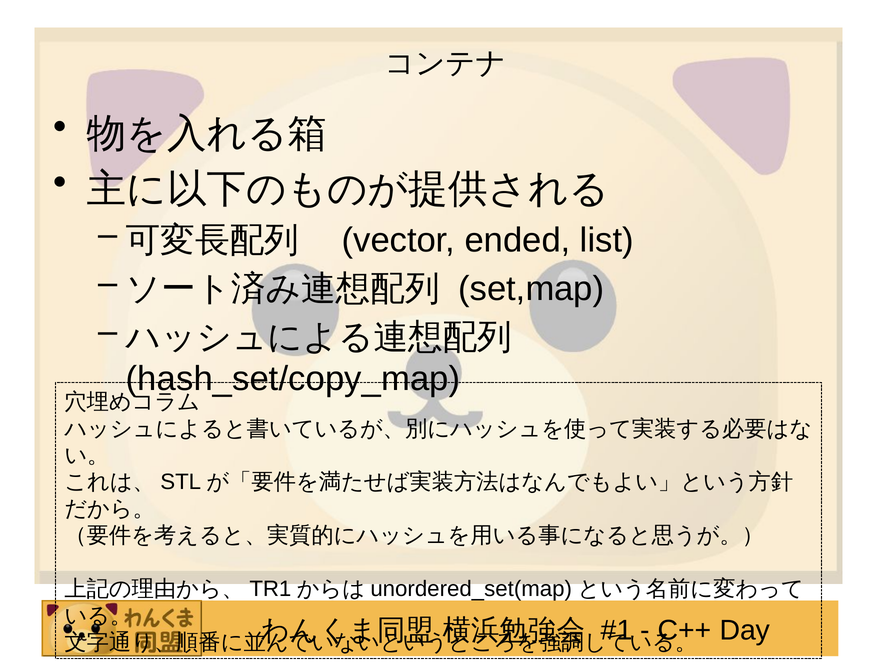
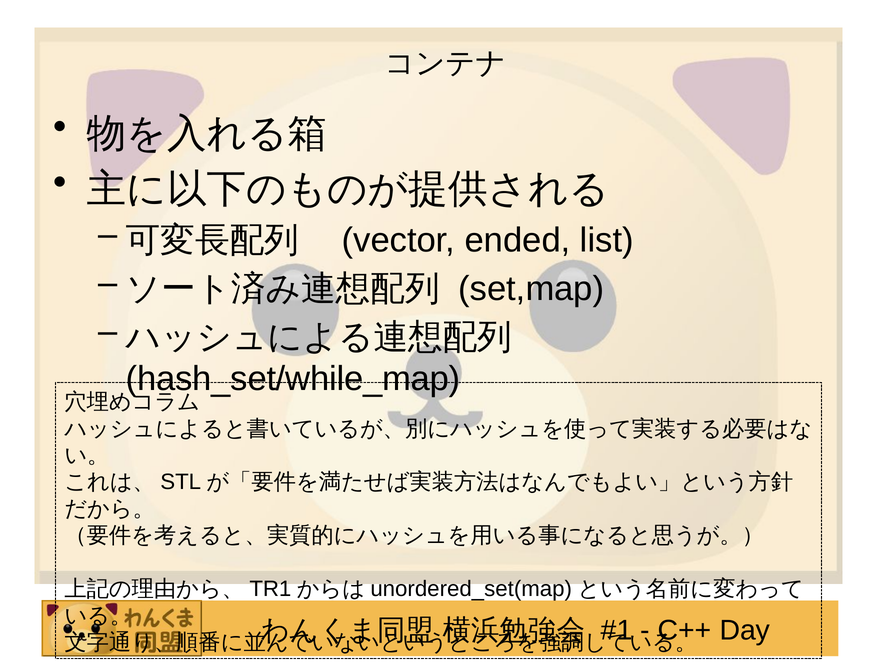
hash_set/copy_map: hash_set/copy_map -> hash_set/while_map
